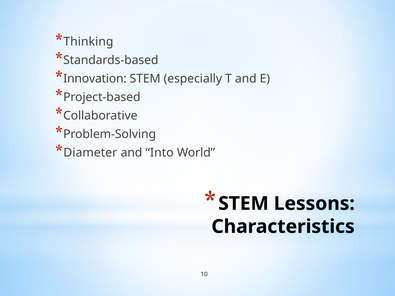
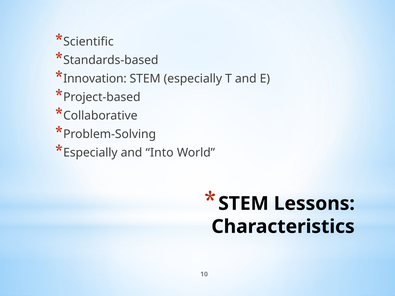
Thinking: Thinking -> Scientific
Diameter at (90, 153): Diameter -> Especially
